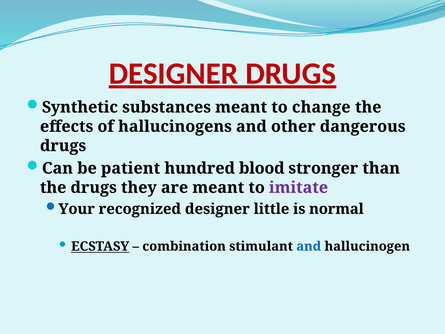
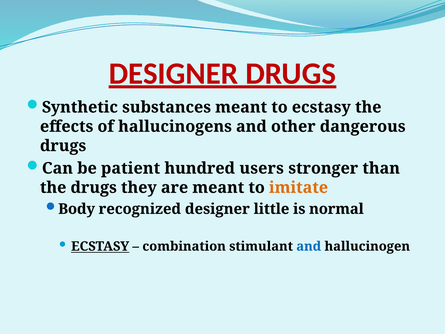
to change: change -> ecstasy
blood: blood -> users
imitate colour: purple -> orange
Your: Your -> Body
